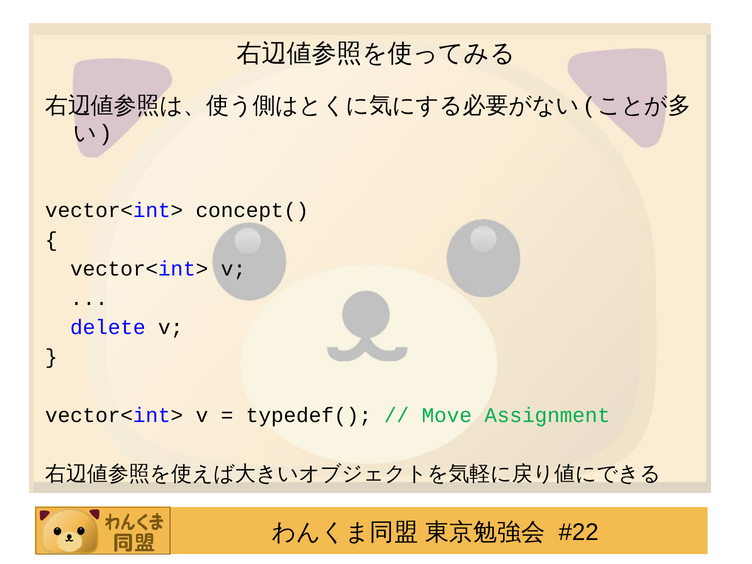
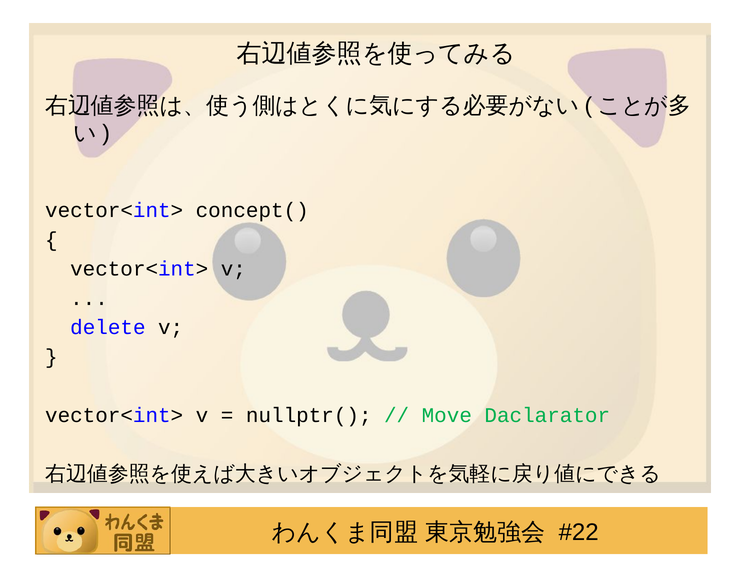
typedef(: typedef( -> nullptr(
Assignment: Assignment -> Daclarator
